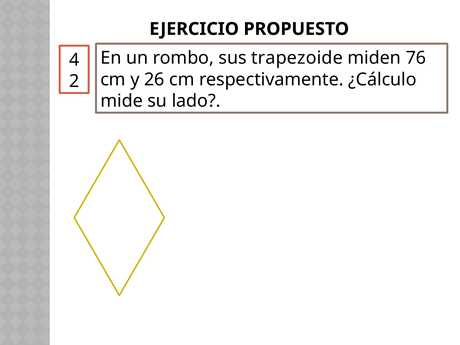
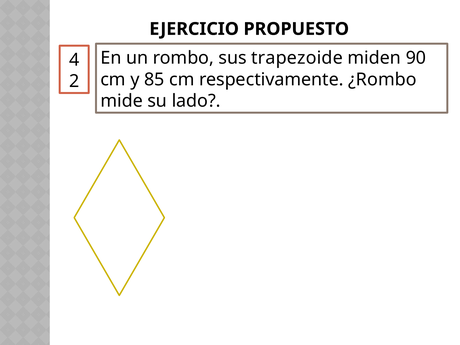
76: 76 -> 90
26: 26 -> 85
¿Cálculo: ¿Cálculo -> ¿Rombo
